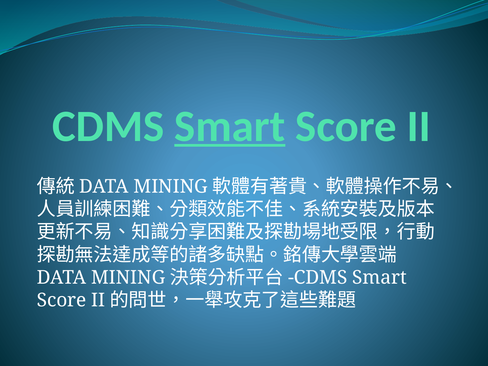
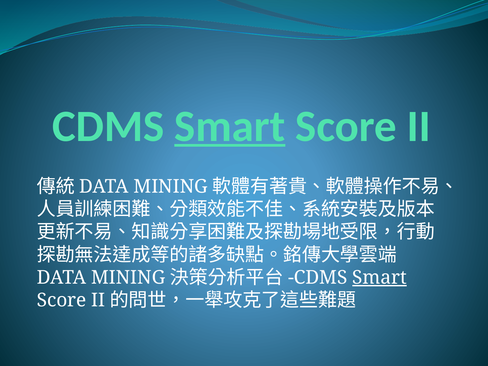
Smart at (380, 277) underline: none -> present
